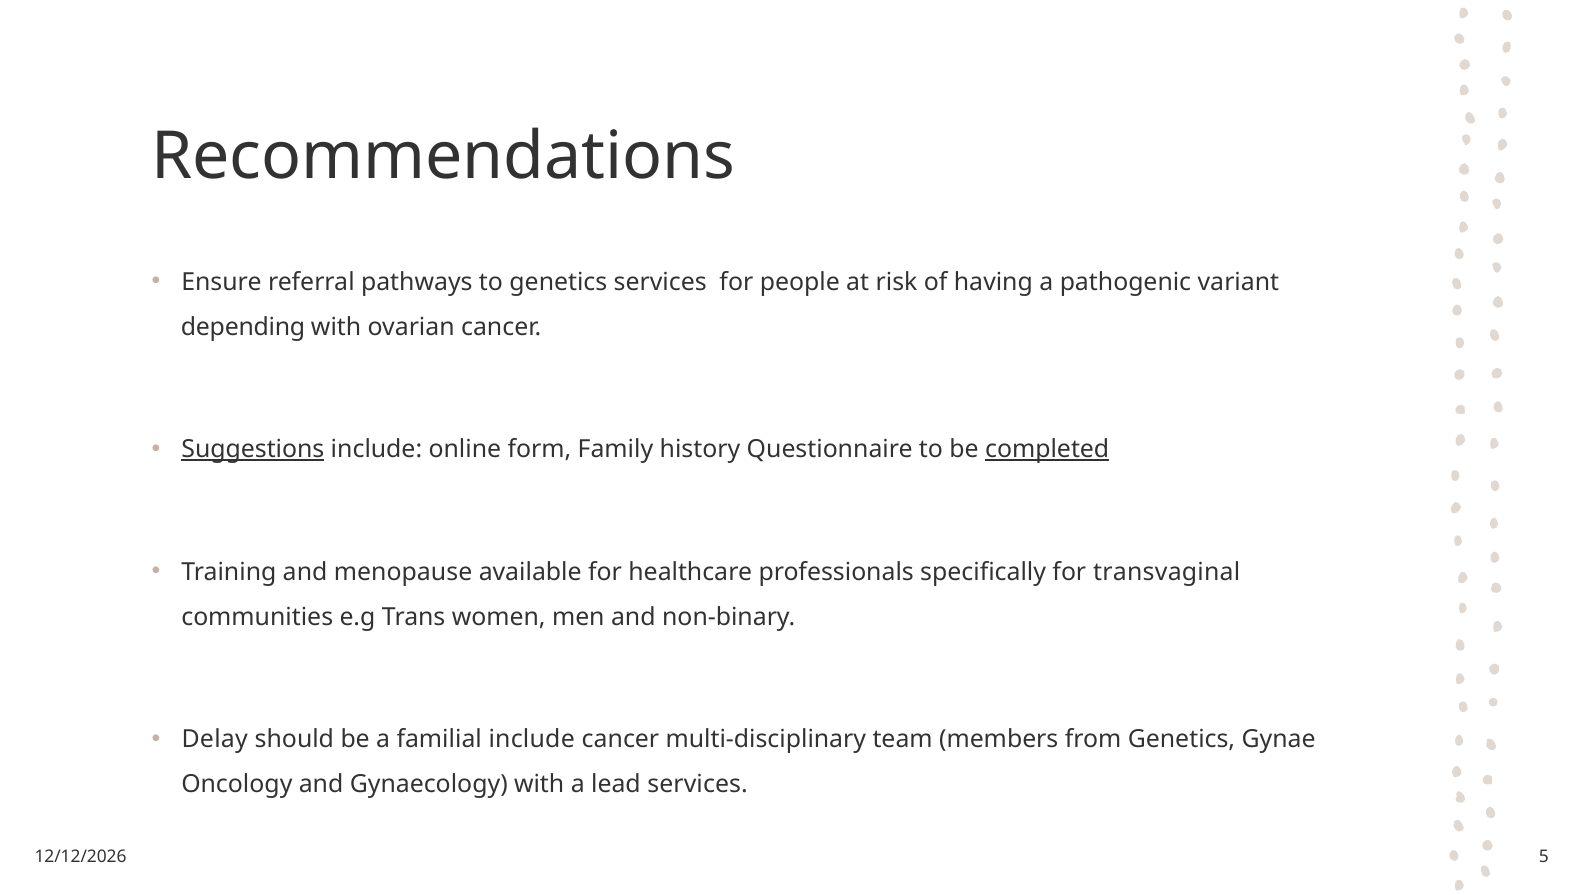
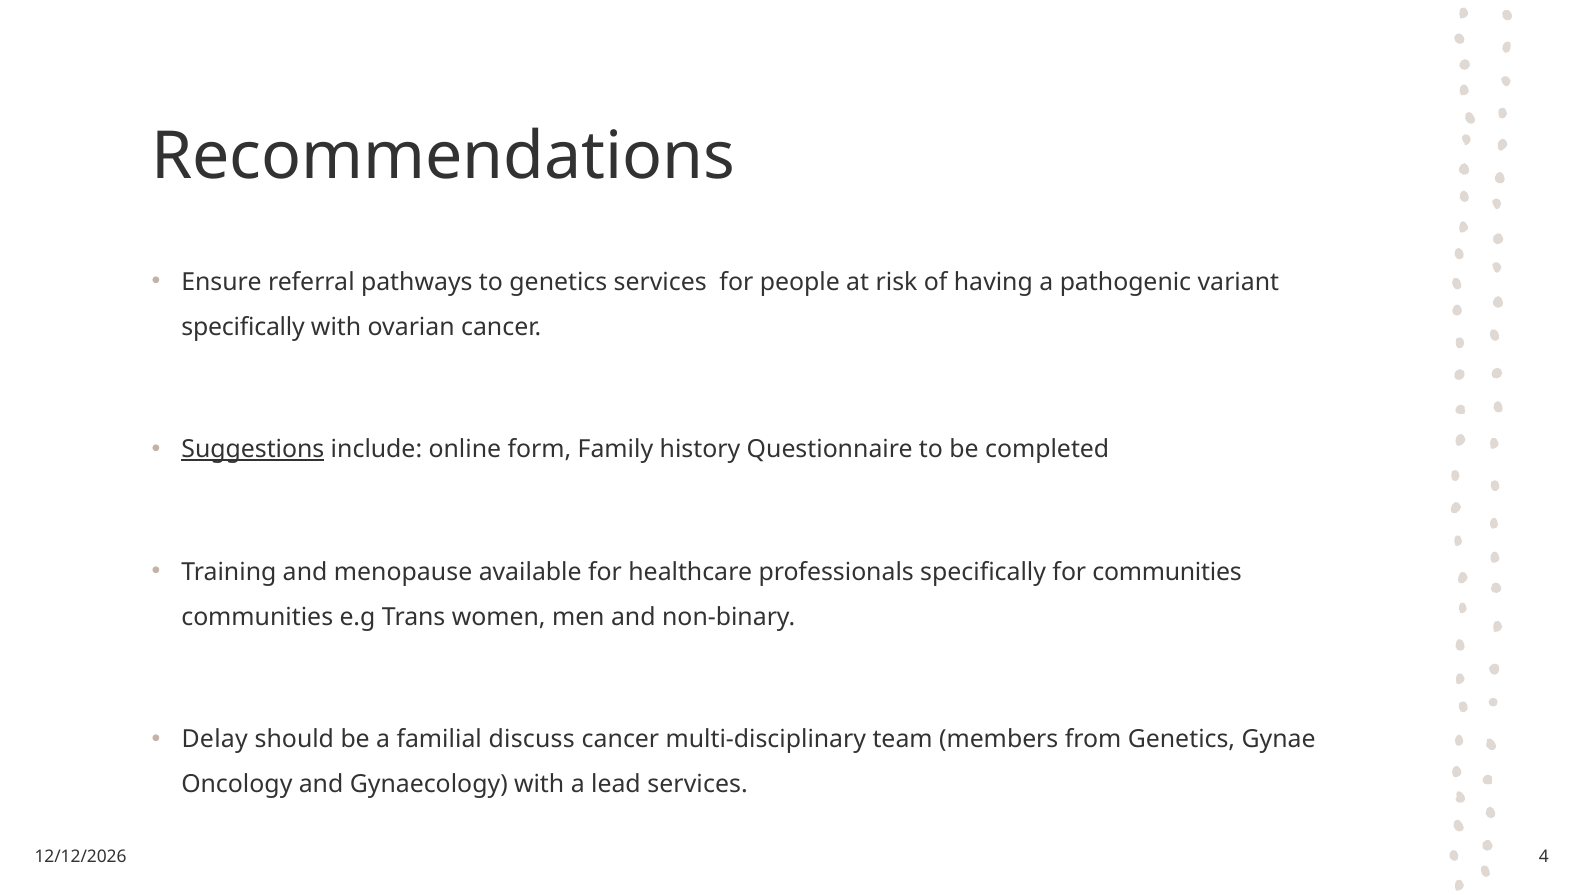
depending at (243, 327): depending -> specifically
completed underline: present -> none
for transvaginal: transvaginal -> communities
familial include: include -> discuss
5: 5 -> 4
